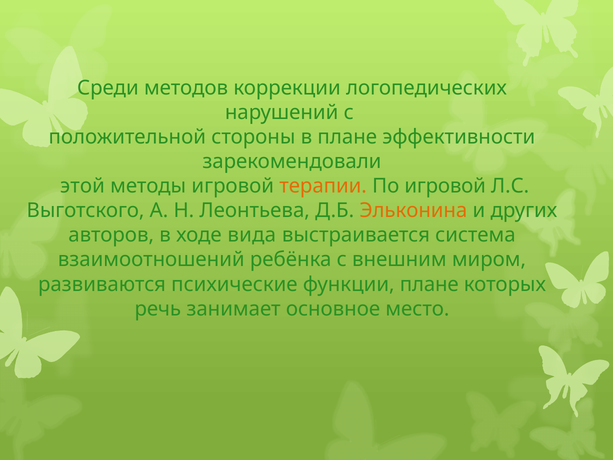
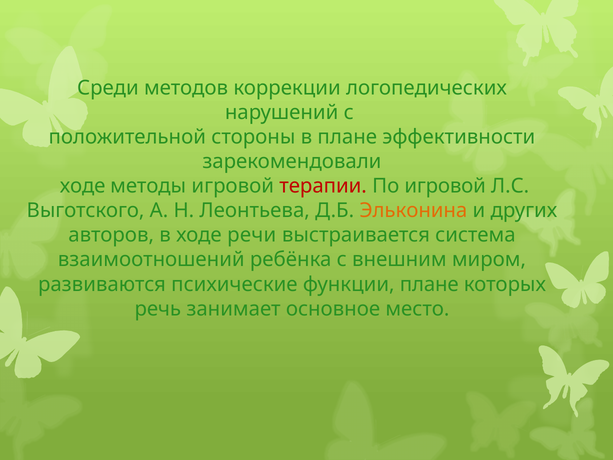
этой at (82, 186): этой -> ходе
терапии colour: orange -> red
вида: вида -> речи
